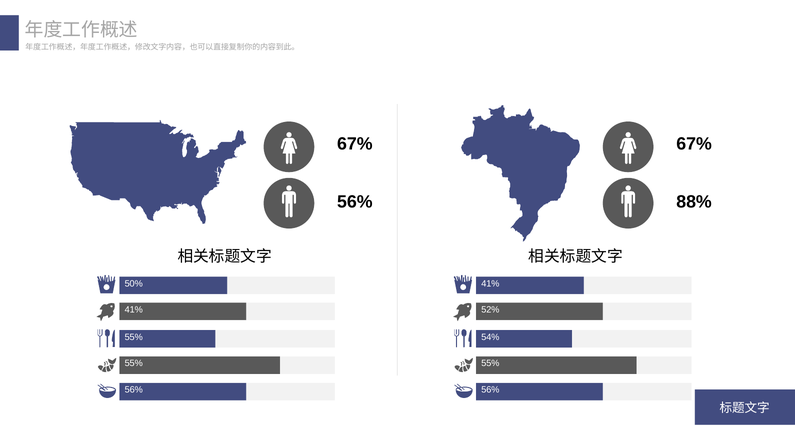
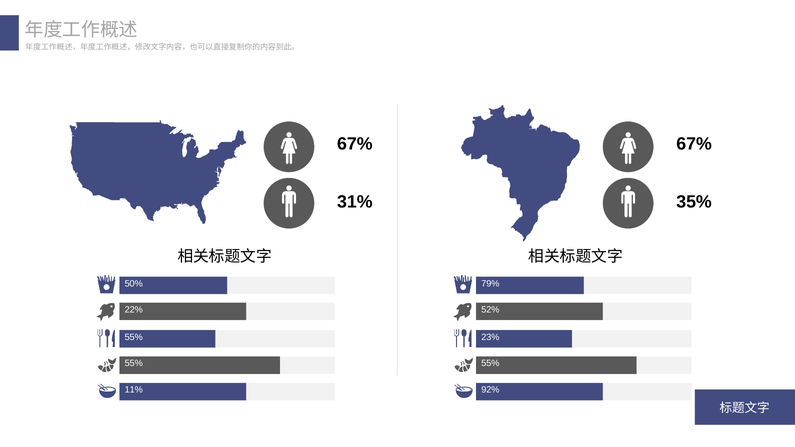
56% at (355, 202): 56% -> 31%
88%: 88% -> 35%
41% at (490, 284): 41% -> 79%
41% at (134, 310): 41% -> 22%
54%: 54% -> 23%
56% at (134, 390): 56% -> 11%
56% at (490, 390): 56% -> 92%
